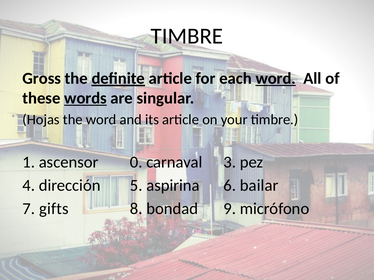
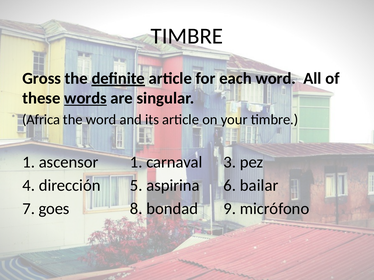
word at (276, 78) underline: present -> none
Hojas: Hojas -> Africa
ascensor 0: 0 -> 1
gifts: gifts -> goes
